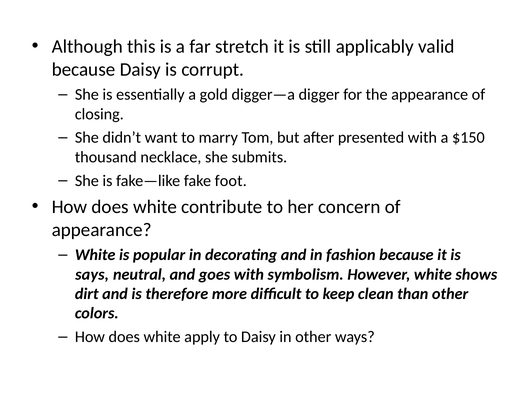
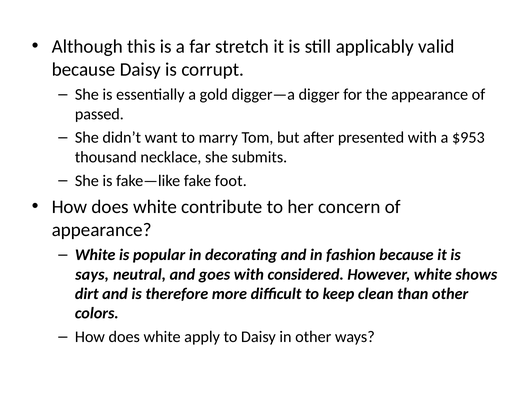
closing: closing -> passed
$150: $150 -> $953
symbolism: symbolism -> considered
